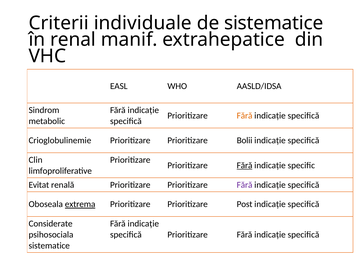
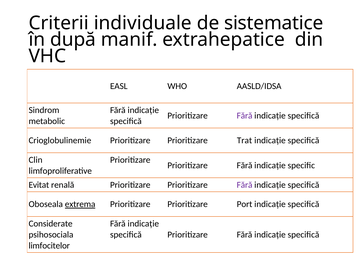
renal: renal -> după
Fără at (245, 116) colour: orange -> purple
Bolii: Bolii -> Trat
Fără at (245, 166) underline: present -> none
Post: Post -> Port
sistematice at (49, 246): sistematice -> limfocitelor
